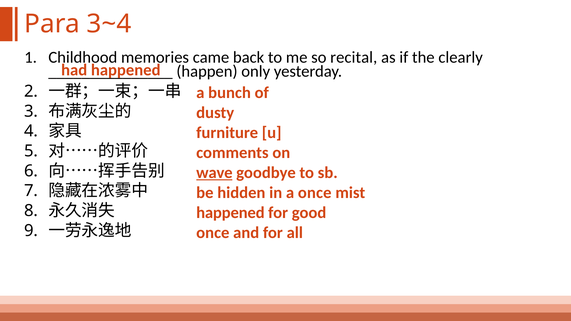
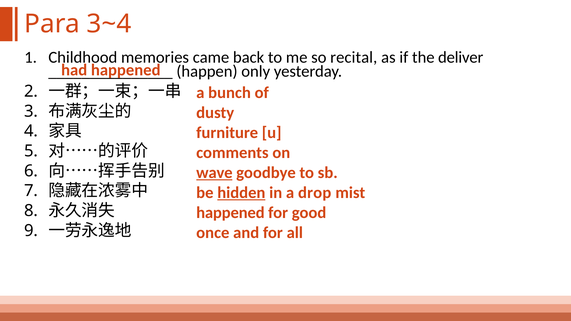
clearly: clearly -> deliver
hidden underline: none -> present
a once: once -> drop
